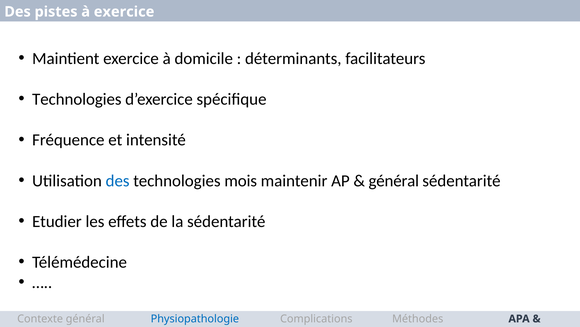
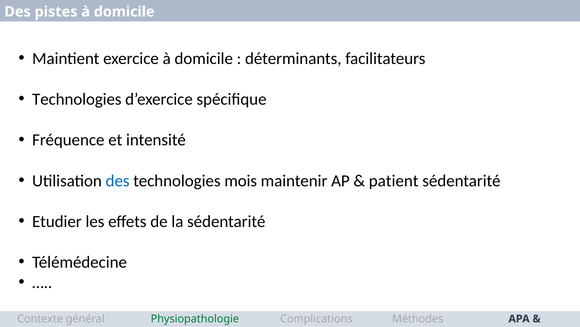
pistes à exercice: exercice -> domicile
général at (394, 180): général -> patient
Physiopathologie colour: blue -> green
